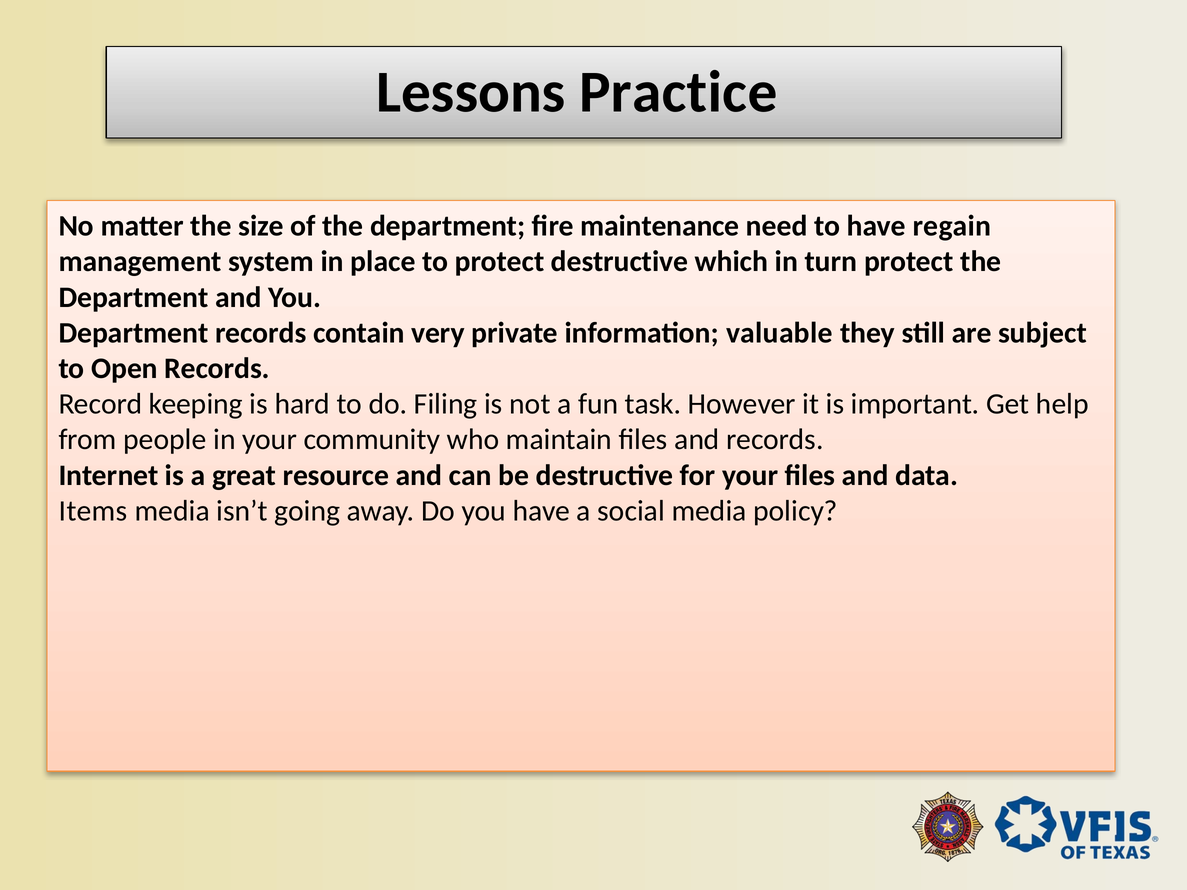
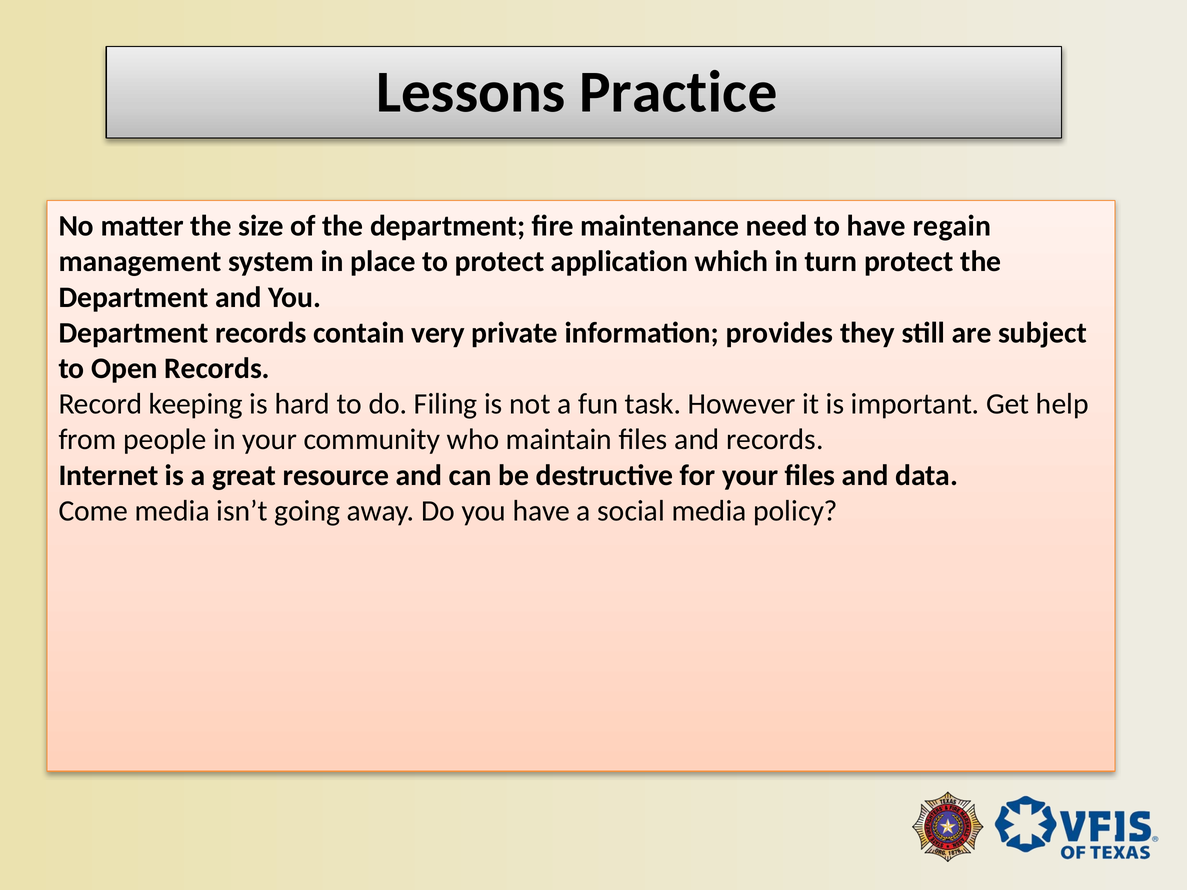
protect destructive: destructive -> application
valuable: valuable -> provides
Items: Items -> Come
